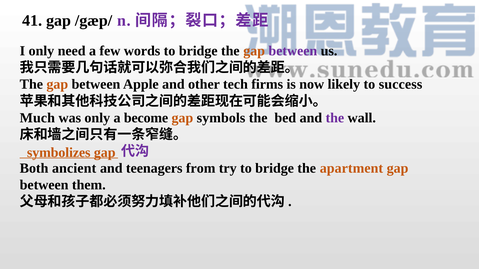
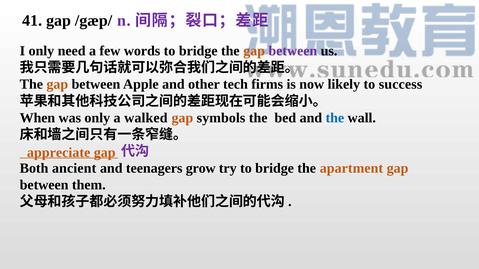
Much: Much -> When
become: become -> walked
the at (335, 118) colour: purple -> blue
symbolizes: symbolizes -> appreciate
from: from -> grow
